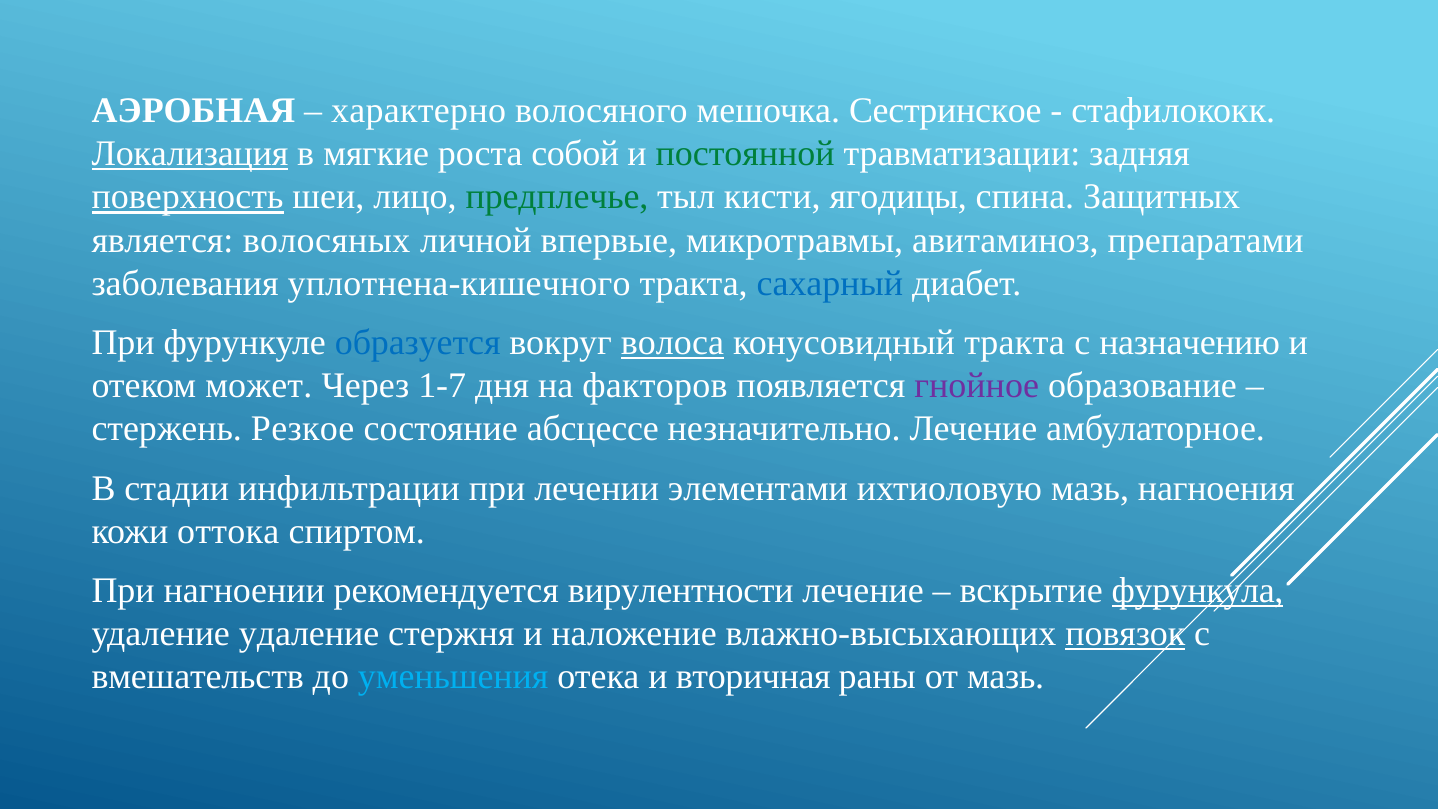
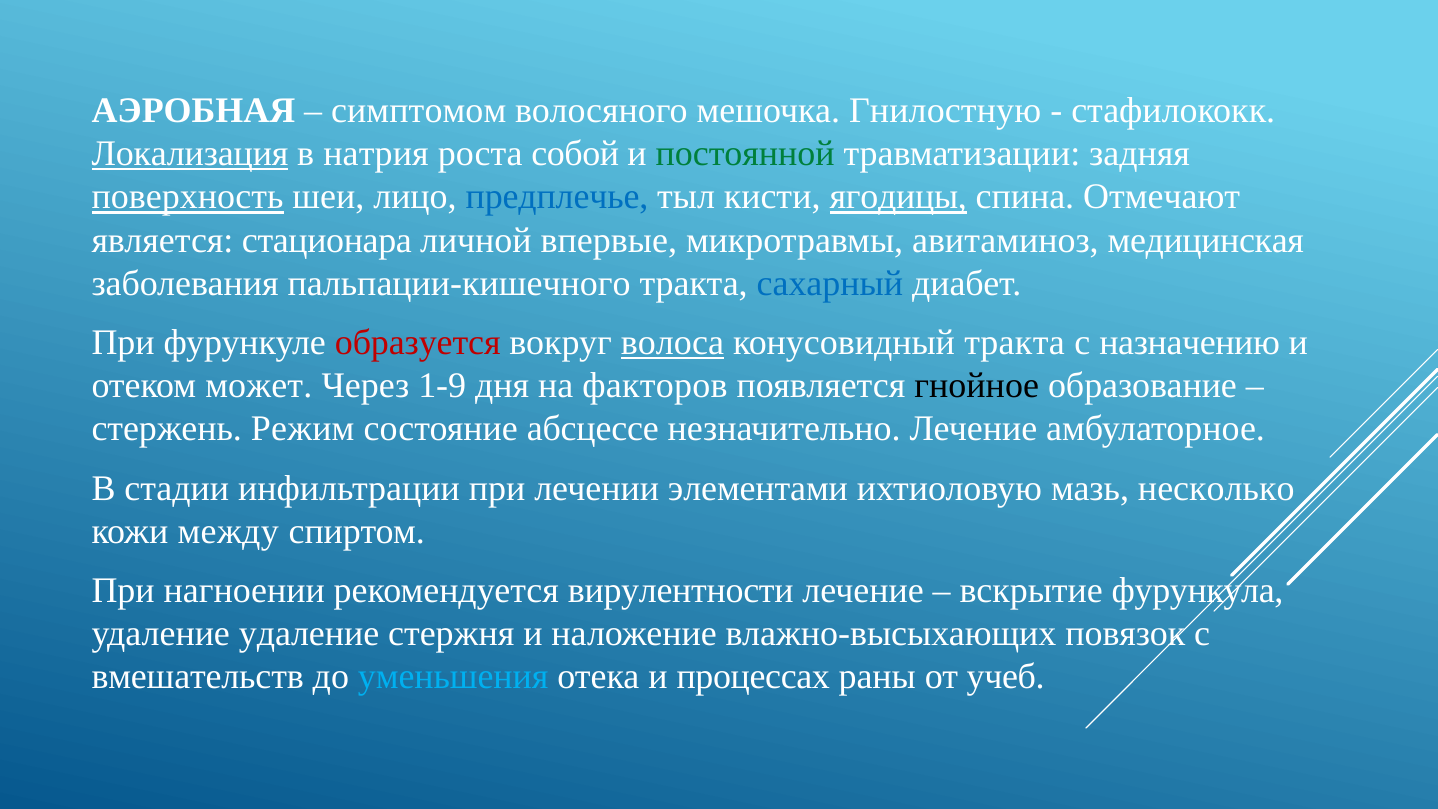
характерно: характерно -> симптомом
Сестринское: Сестринское -> Гнилостную
мягкие: мягкие -> натрия
предплечье colour: green -> blue
ягодицы underline: none -> present
Защитных: Защитных -> Отмечают
волосяных: волосяных -> стационара
препаратами: препаратами -> медицинская
уплотнена-кишечного: уплотнена-кишечного -> пальпации-кишечного
образуется colour: blue -> red
1-7: 1-7 -> 1-9
гнойное colour: purple -> black
Резкое: Резкое -> Режим
нагноения: нагноения -> несколько
оттока: оттока -> между
фурункула underline: present -> none
повязок underline: present -> none
вторичная: вторичная -> процессах
от мазь: мазь -> учеб
